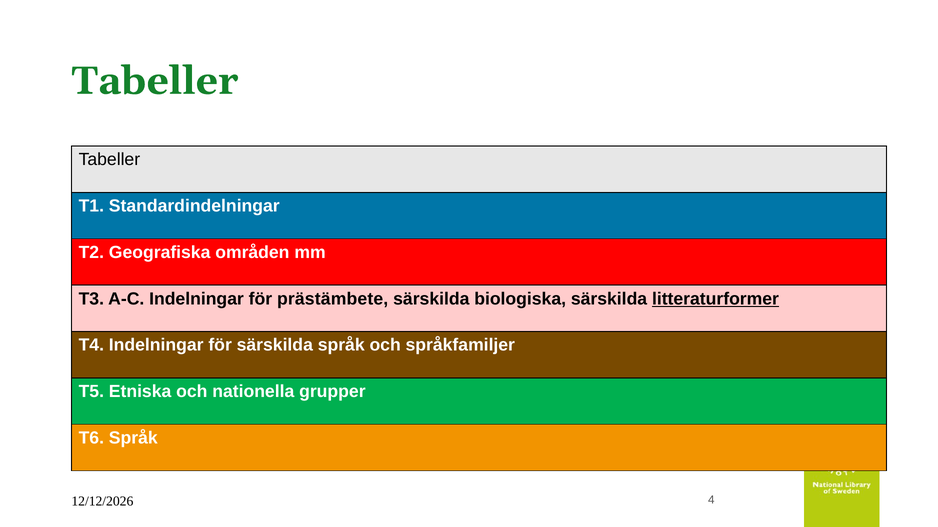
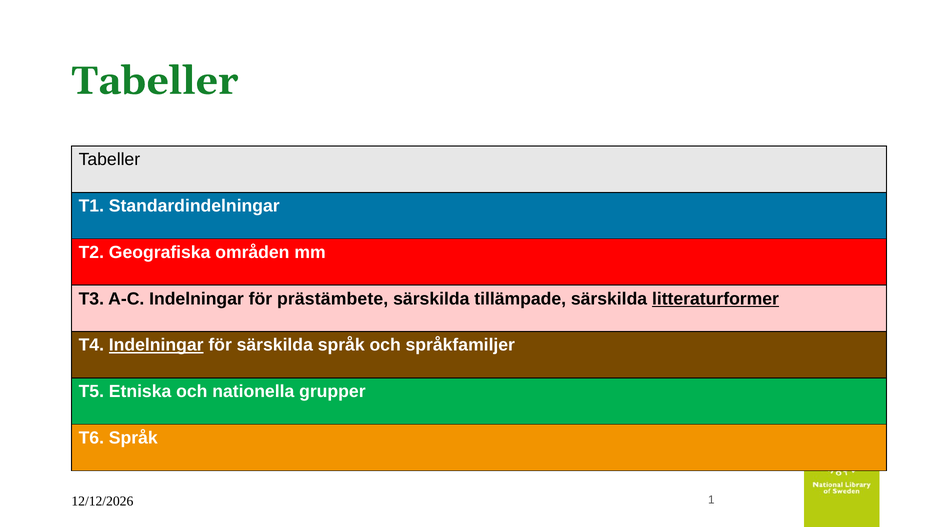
biologiska: biologiska -> tillämpade
Indelningar at (156, 346) underline: none -> present
4: 4 -> 1
